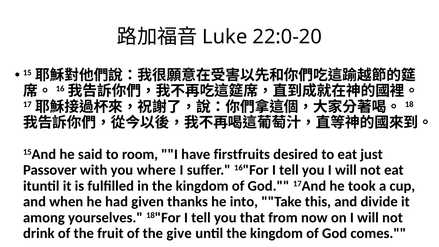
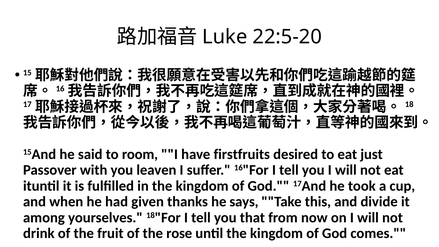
22:0-20: 22:0-20 -> 22:5-20
where: where -> leaven
into: into -> says
give: give -> rose
